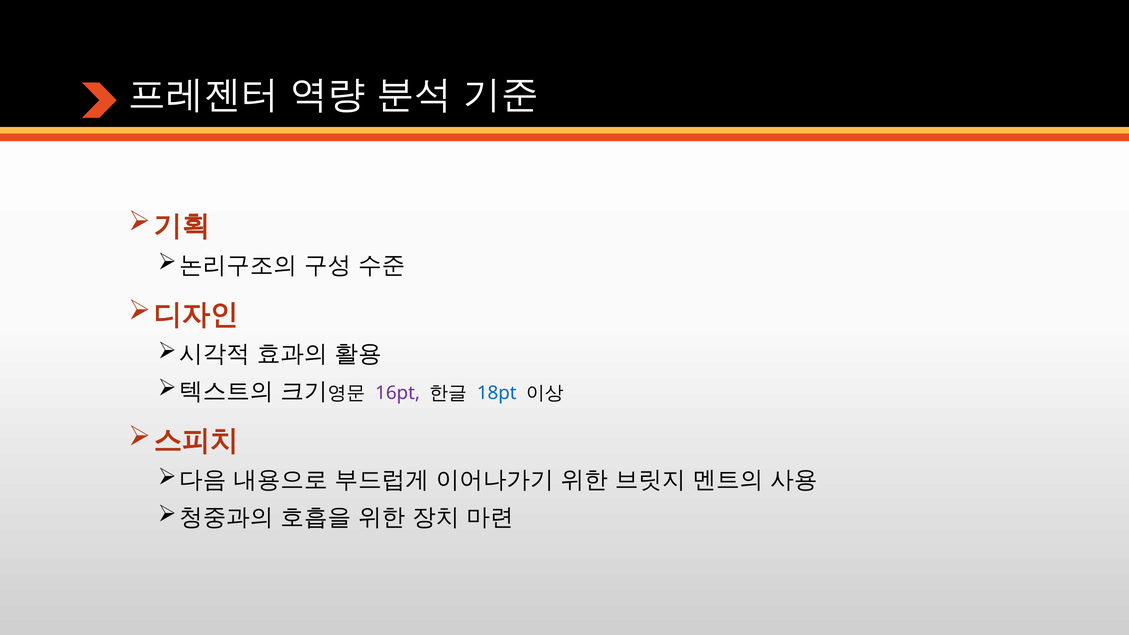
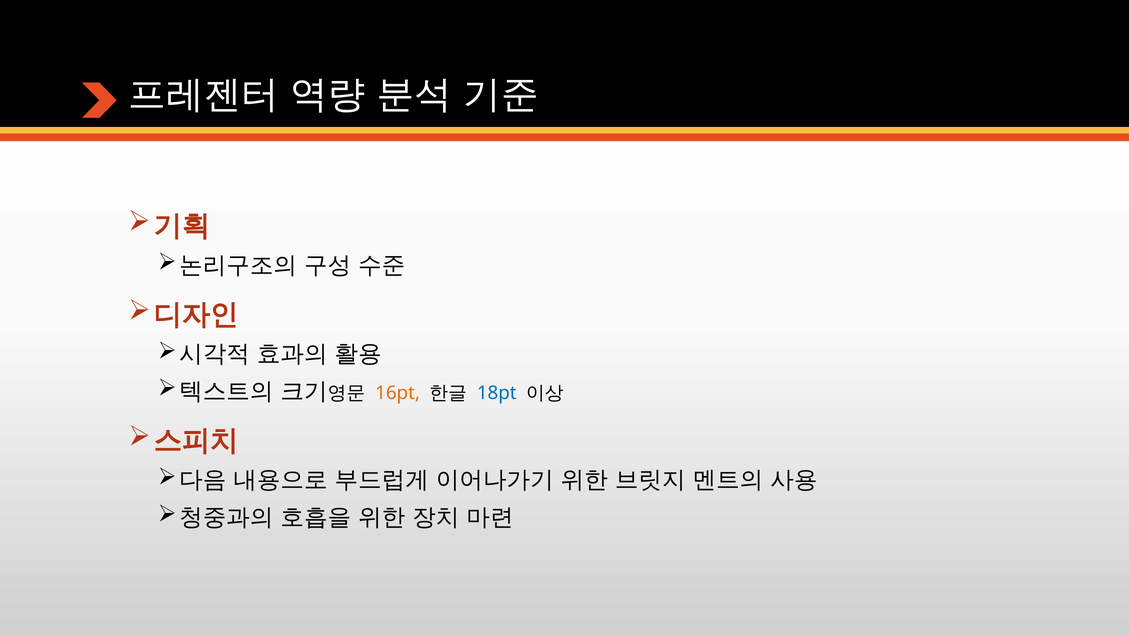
16pt colour: purple -> orange
